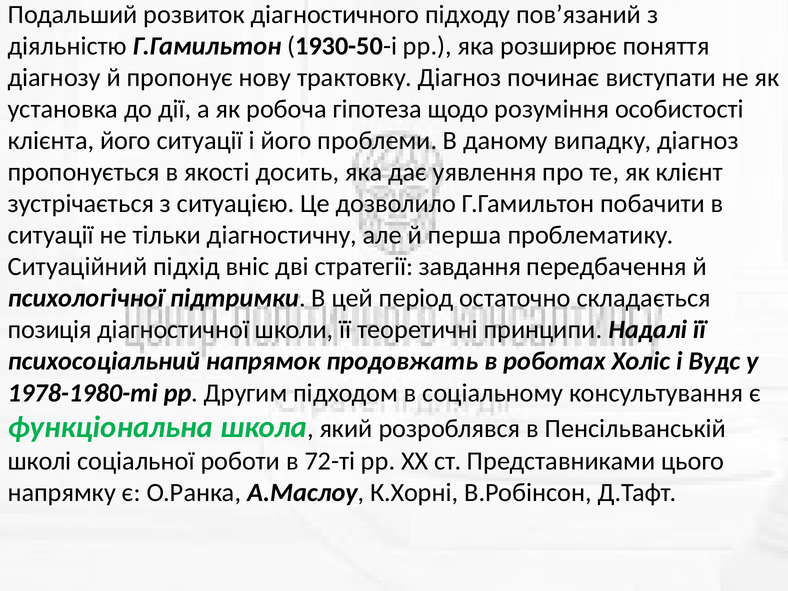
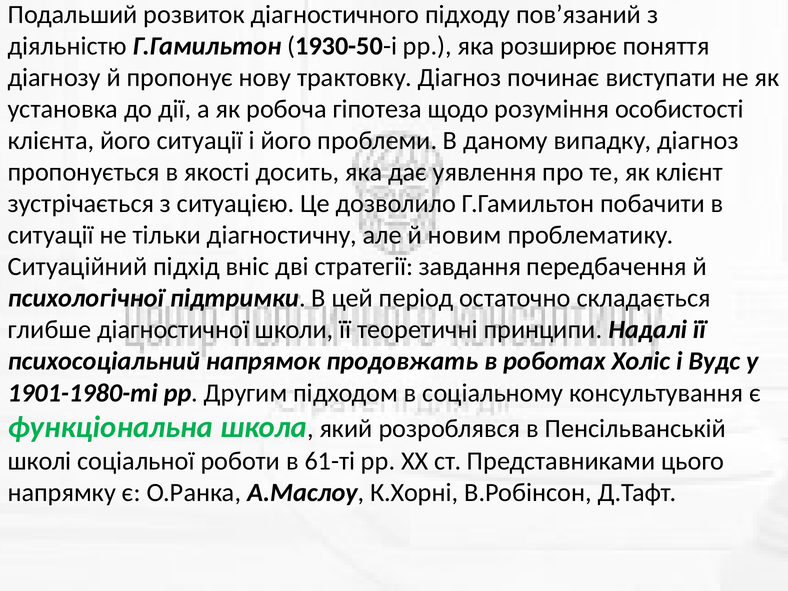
перша: перша -> новим
позиція: позиція -> глибше
1978-1980-ті: 1978-1980-ті -> 1901-1980-ті
72-ті: 72-ті -> 61-ті
